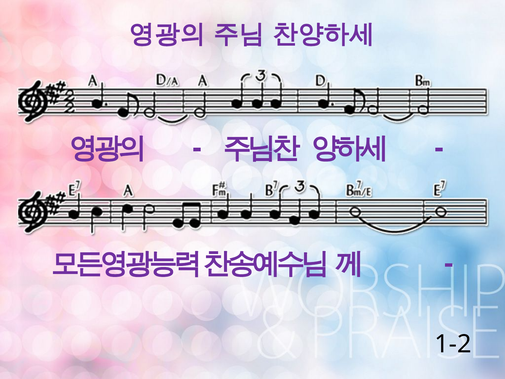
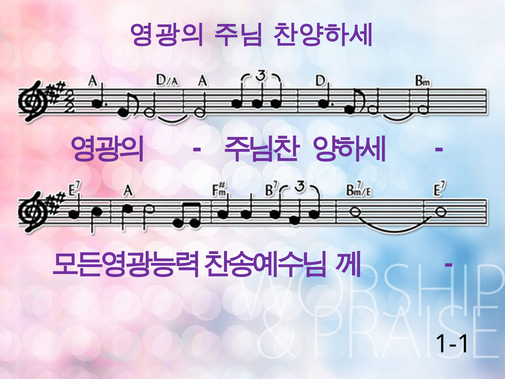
1-2: 1-2 -> 1-1
